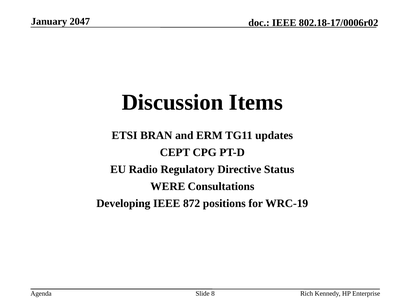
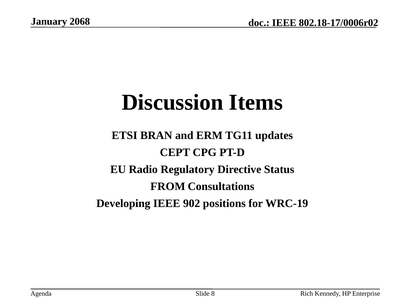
2047: 2047 -> 2068
WERE: WERE -> FROM
872: 872 -> 902
